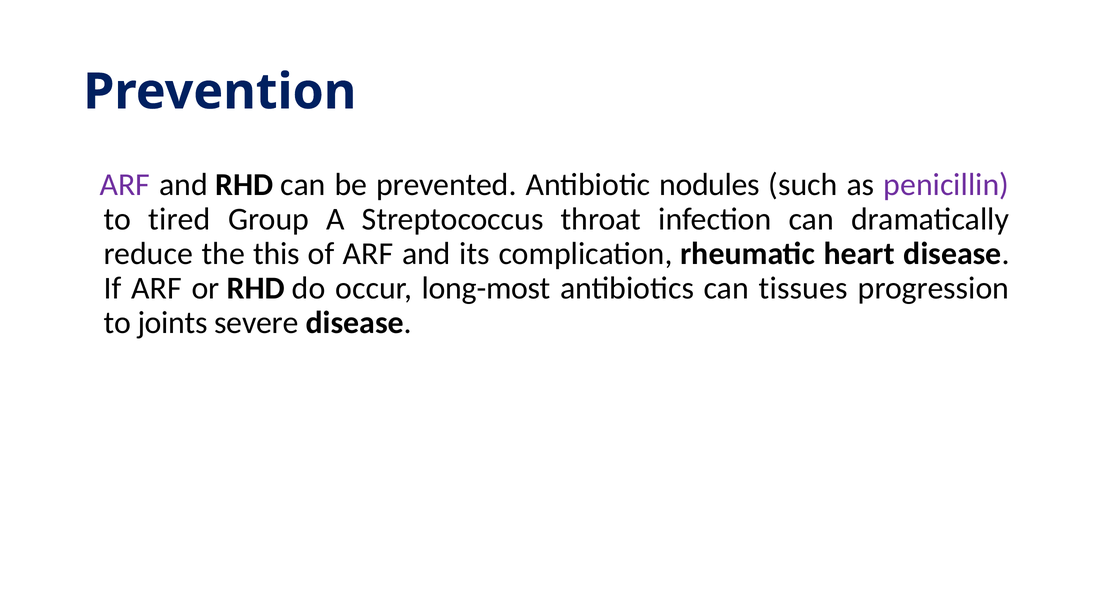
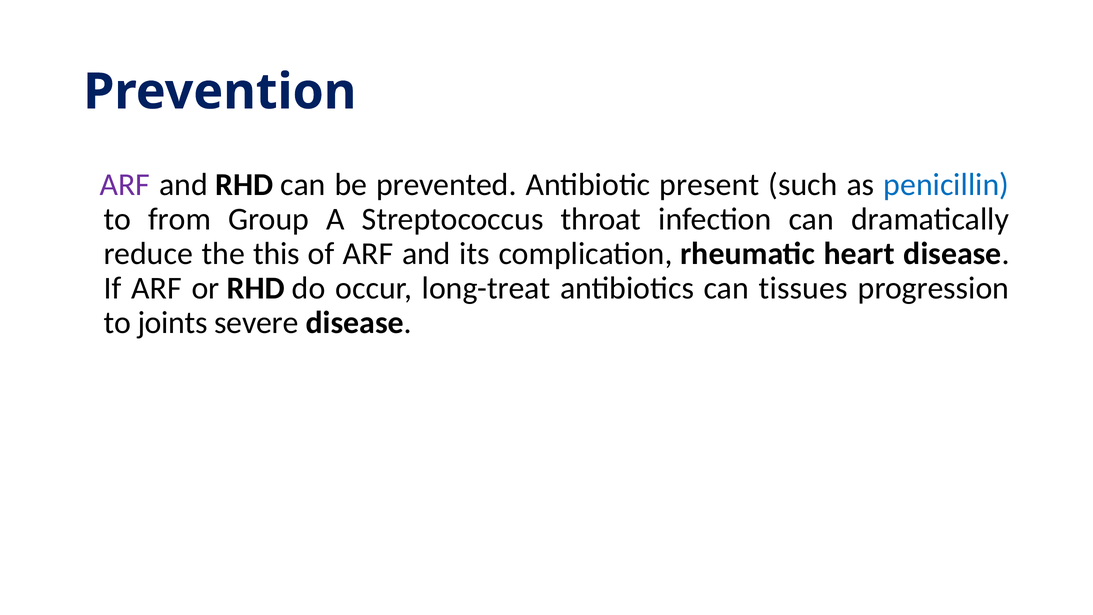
nodules: nodules -> present
penicillin colour: purple -> blue
tired: tired -> from
long-most: long-most -> long-treat
